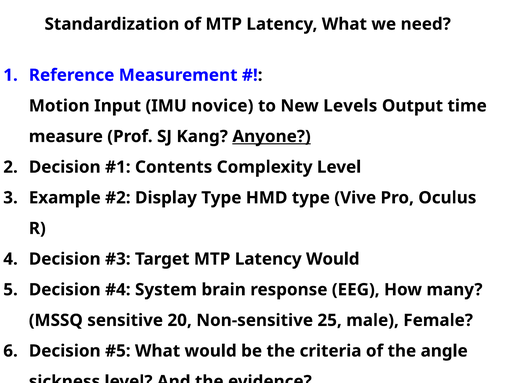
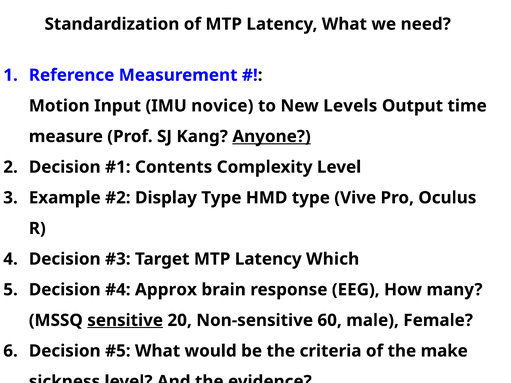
Latency Would: Would -> Which
System: System -> Approx
sensitive underline: none -> present
25: 25 -> 60
angle: angle -> make
